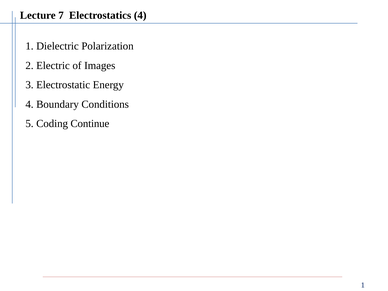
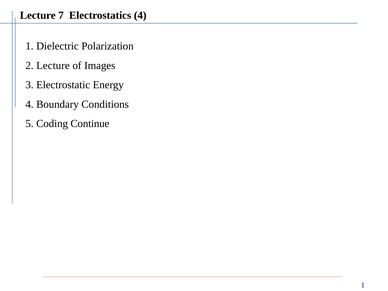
2 Electric: Electric -> Lecture
